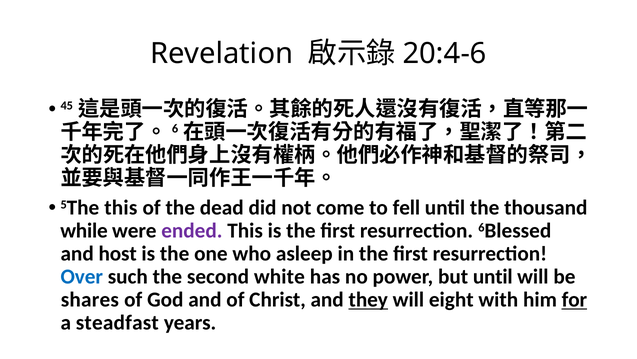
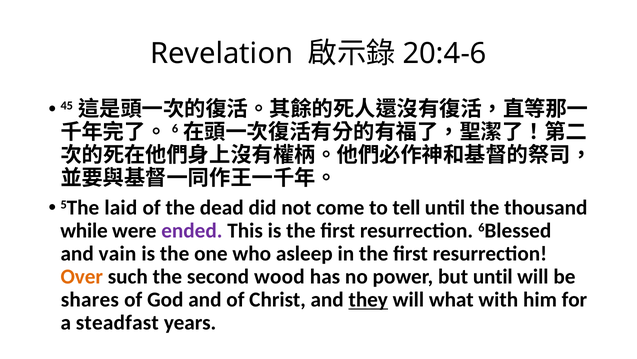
5The this: this -> laid
fell: fell -> tell
host: host -> vain
Over colour: blue -> orange
white: white -> wood
eight: eight -> what
for underline: present -> none
